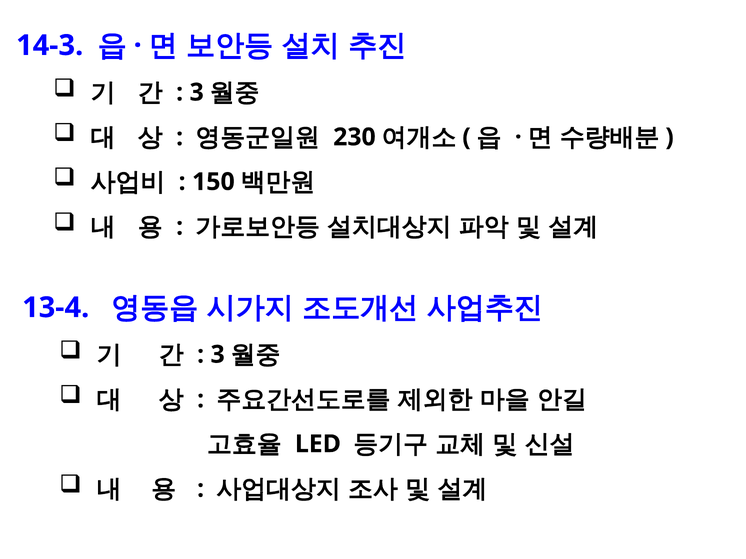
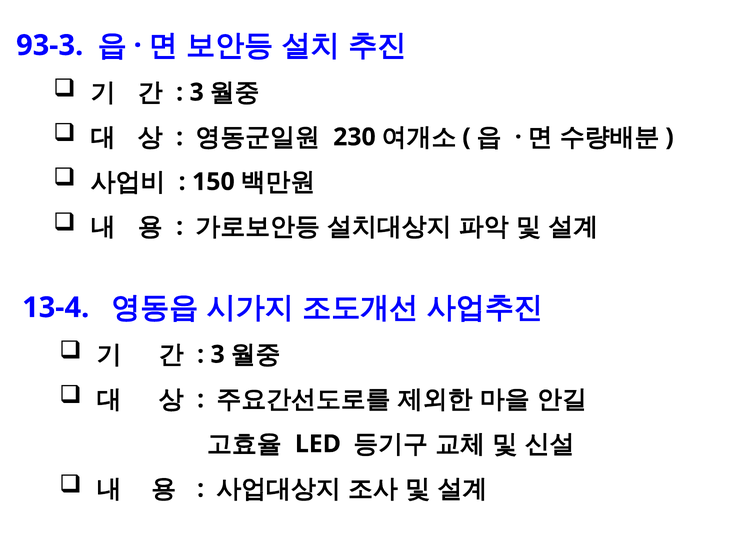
14-3: 14-3 -> 93-3
